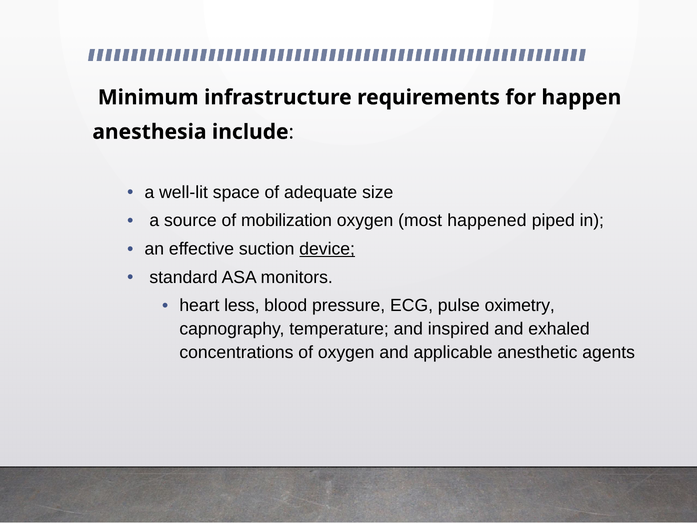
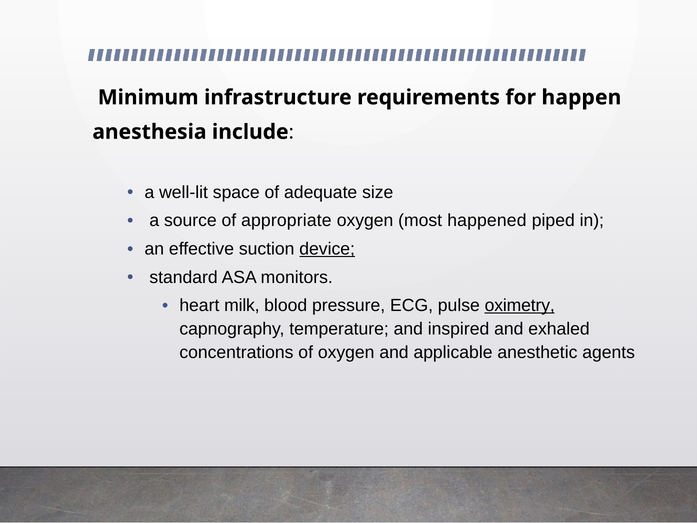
mobilization: mobilization -> appropriate
less: less -> milk
oximetry underline: none -> present
